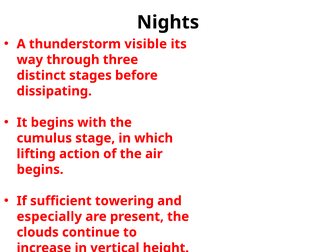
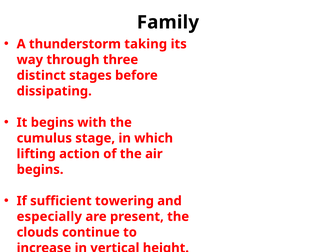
Nights: Nights -> Family
visible: visible -> taking
